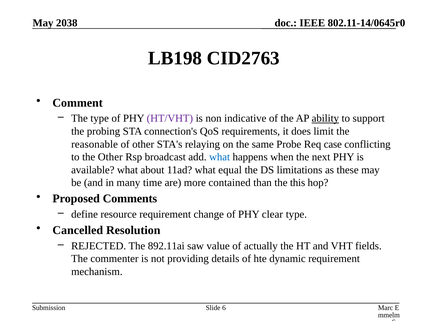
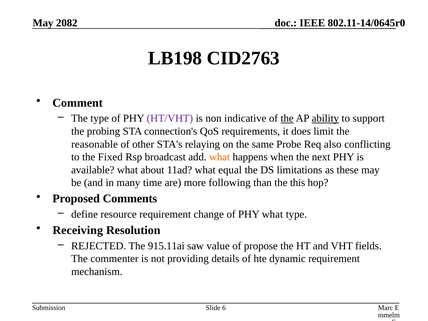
2038: 2038 -> 2082
the at (287, 118) underline: none -> present
case: case -> also
the Other: Other -> Fixed
what at (220, 157) colour: blue -> orange
contained: contained -> following
PHY clear: clear -> what
Cancelled: Cancelled -> Receiving
892.11ai: 892.11ai -> 915.11ai
actually: actually -> propose
